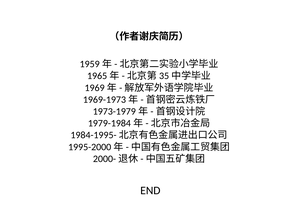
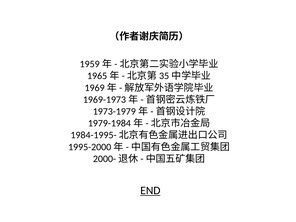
END underline: none -> present
